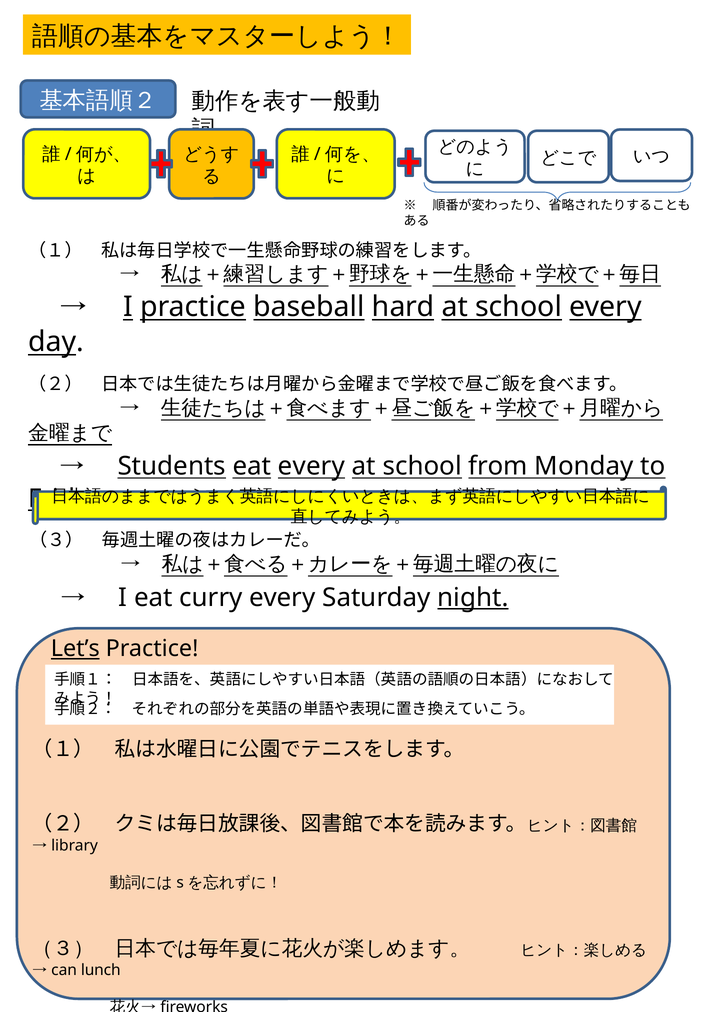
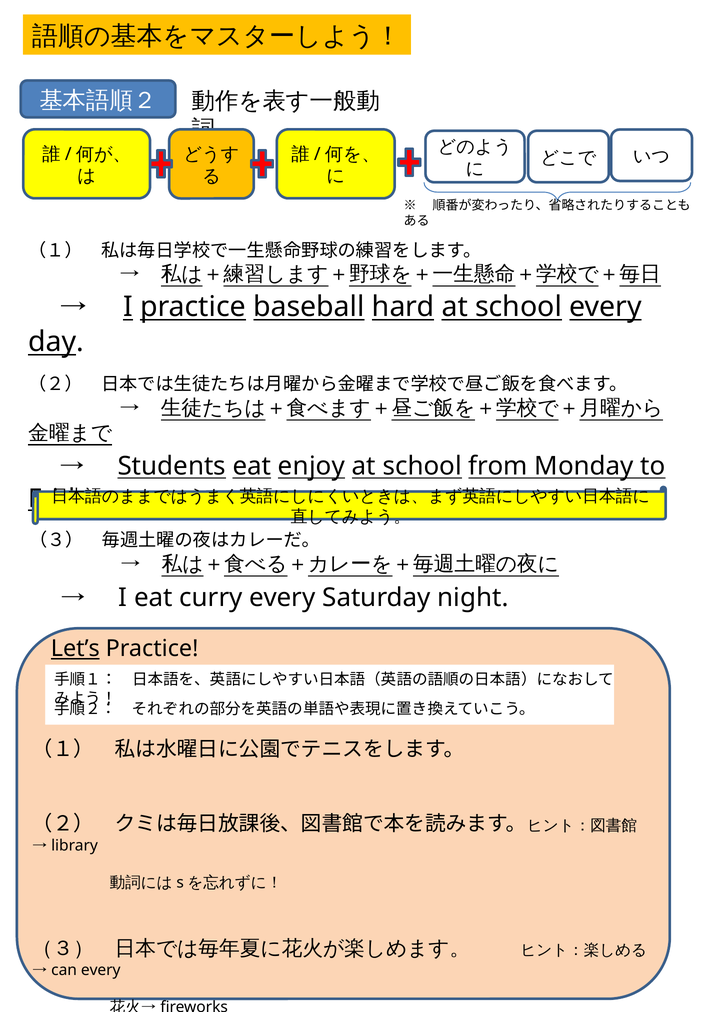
eat every: every -> enjoy
night underline: present -> none
lunch at (101, 971): lunch -> every
